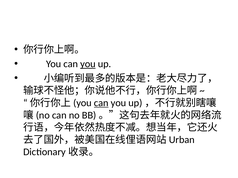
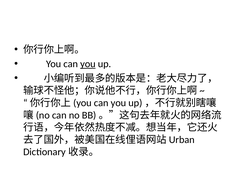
can at (101, 103) underline: present -> none
